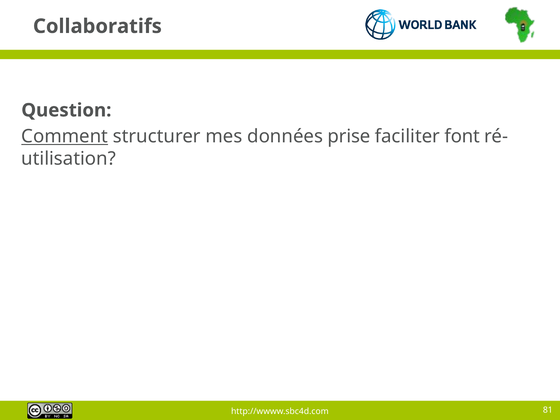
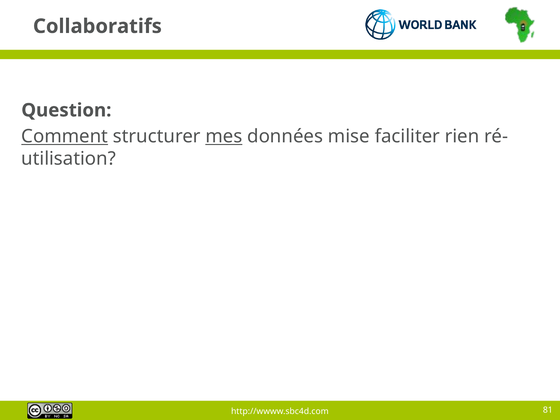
mes underline: none -> present
prise: prise -> mise
font: font -> rien
